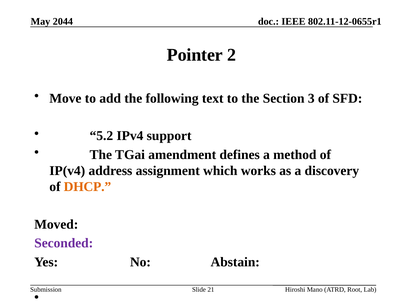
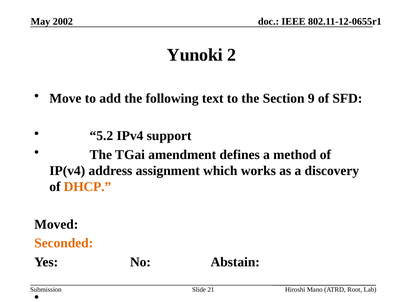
2044: 2044 -> 2002
Pointer: Pointer -> Yunoki
3: 3 -> 9
Seconded colour: purple -> orange
